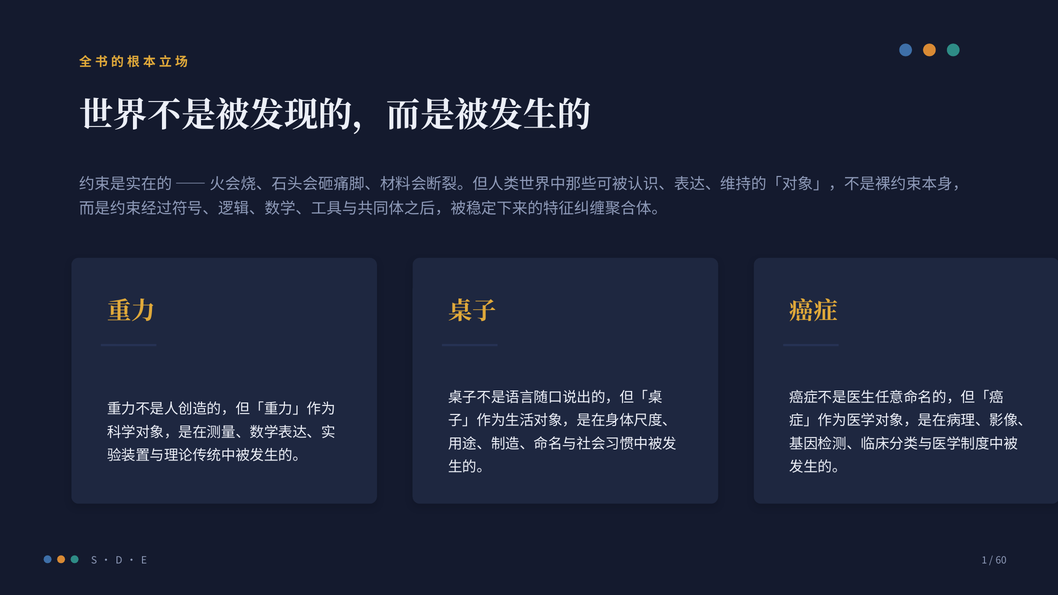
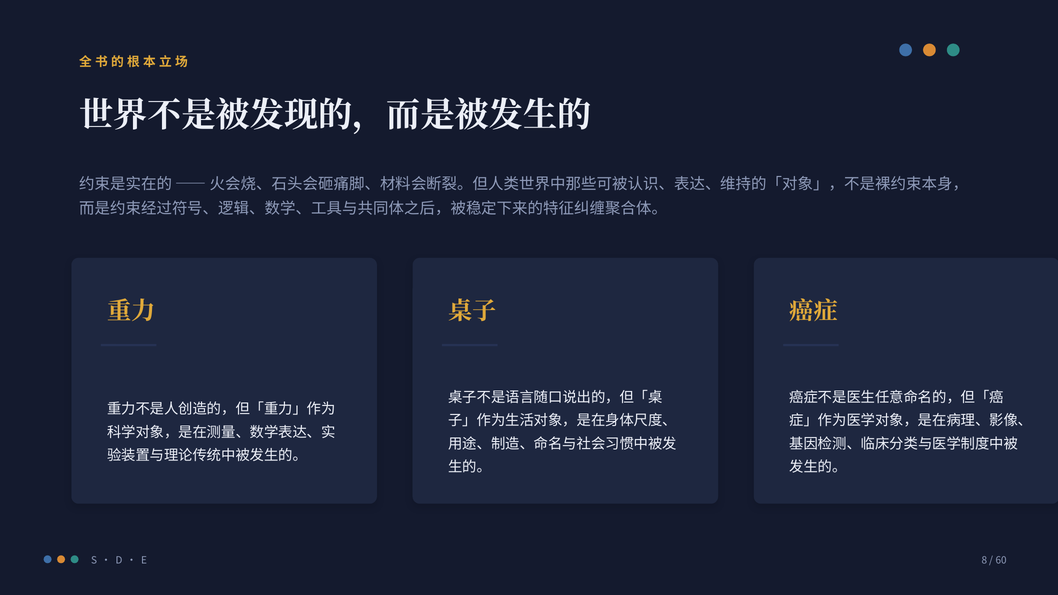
1: 1 -> 8
